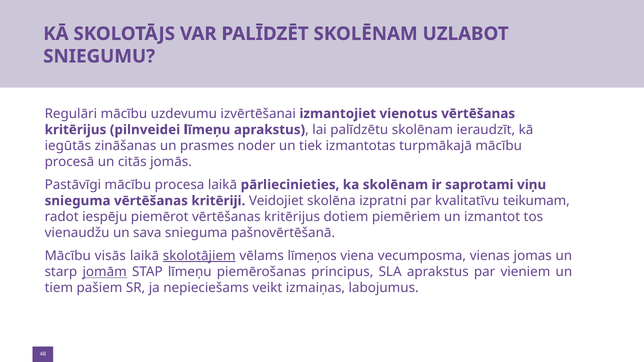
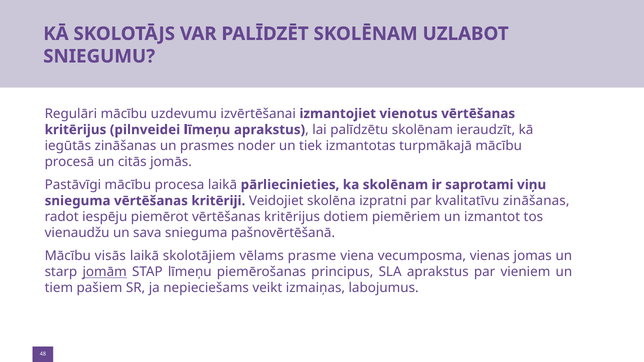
kvalitatīvu teikumam: teikumam -> zināšanas
skolotājiem underline: present -> none
līmeņos: līmeņos -> prasme
